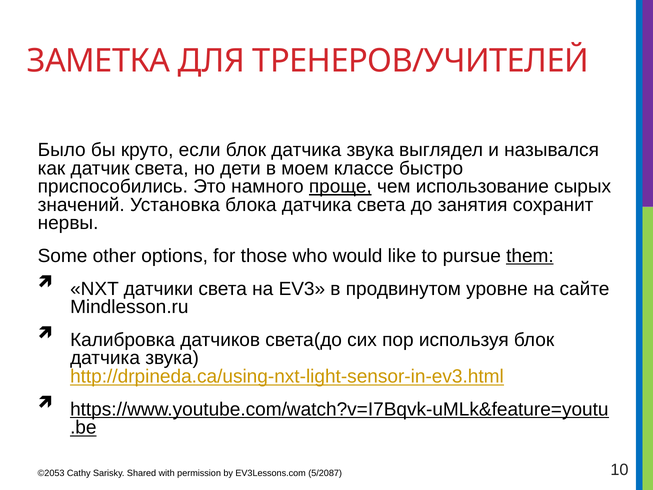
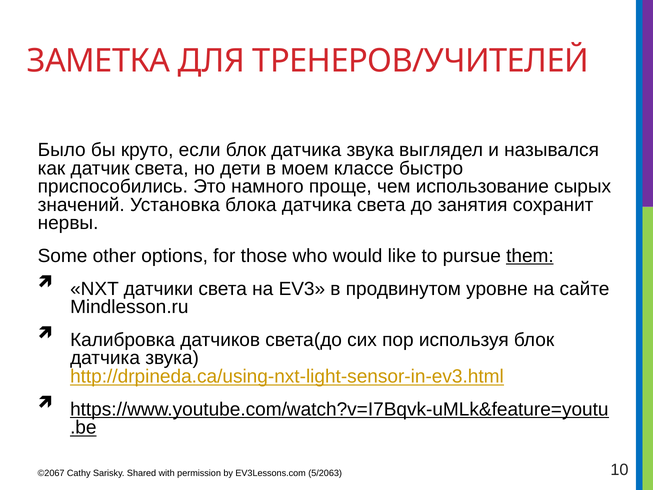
проще underline: present -> none
©2053: ©2053 -> ©2067
5/2087: 5/2087 -> 5/2063
